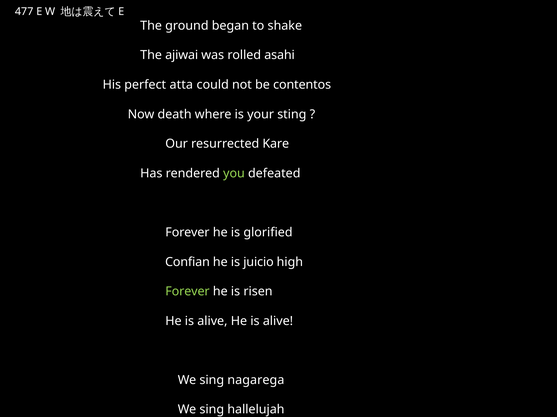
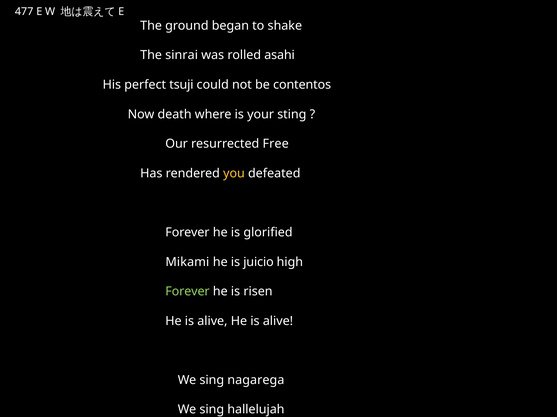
ajiwai: ajiwai -> sinrai
atta: atta -> tsuji
Kare: Kare -> Free
you colour: light green -> yellow
Confian: Confian -> Mikami
